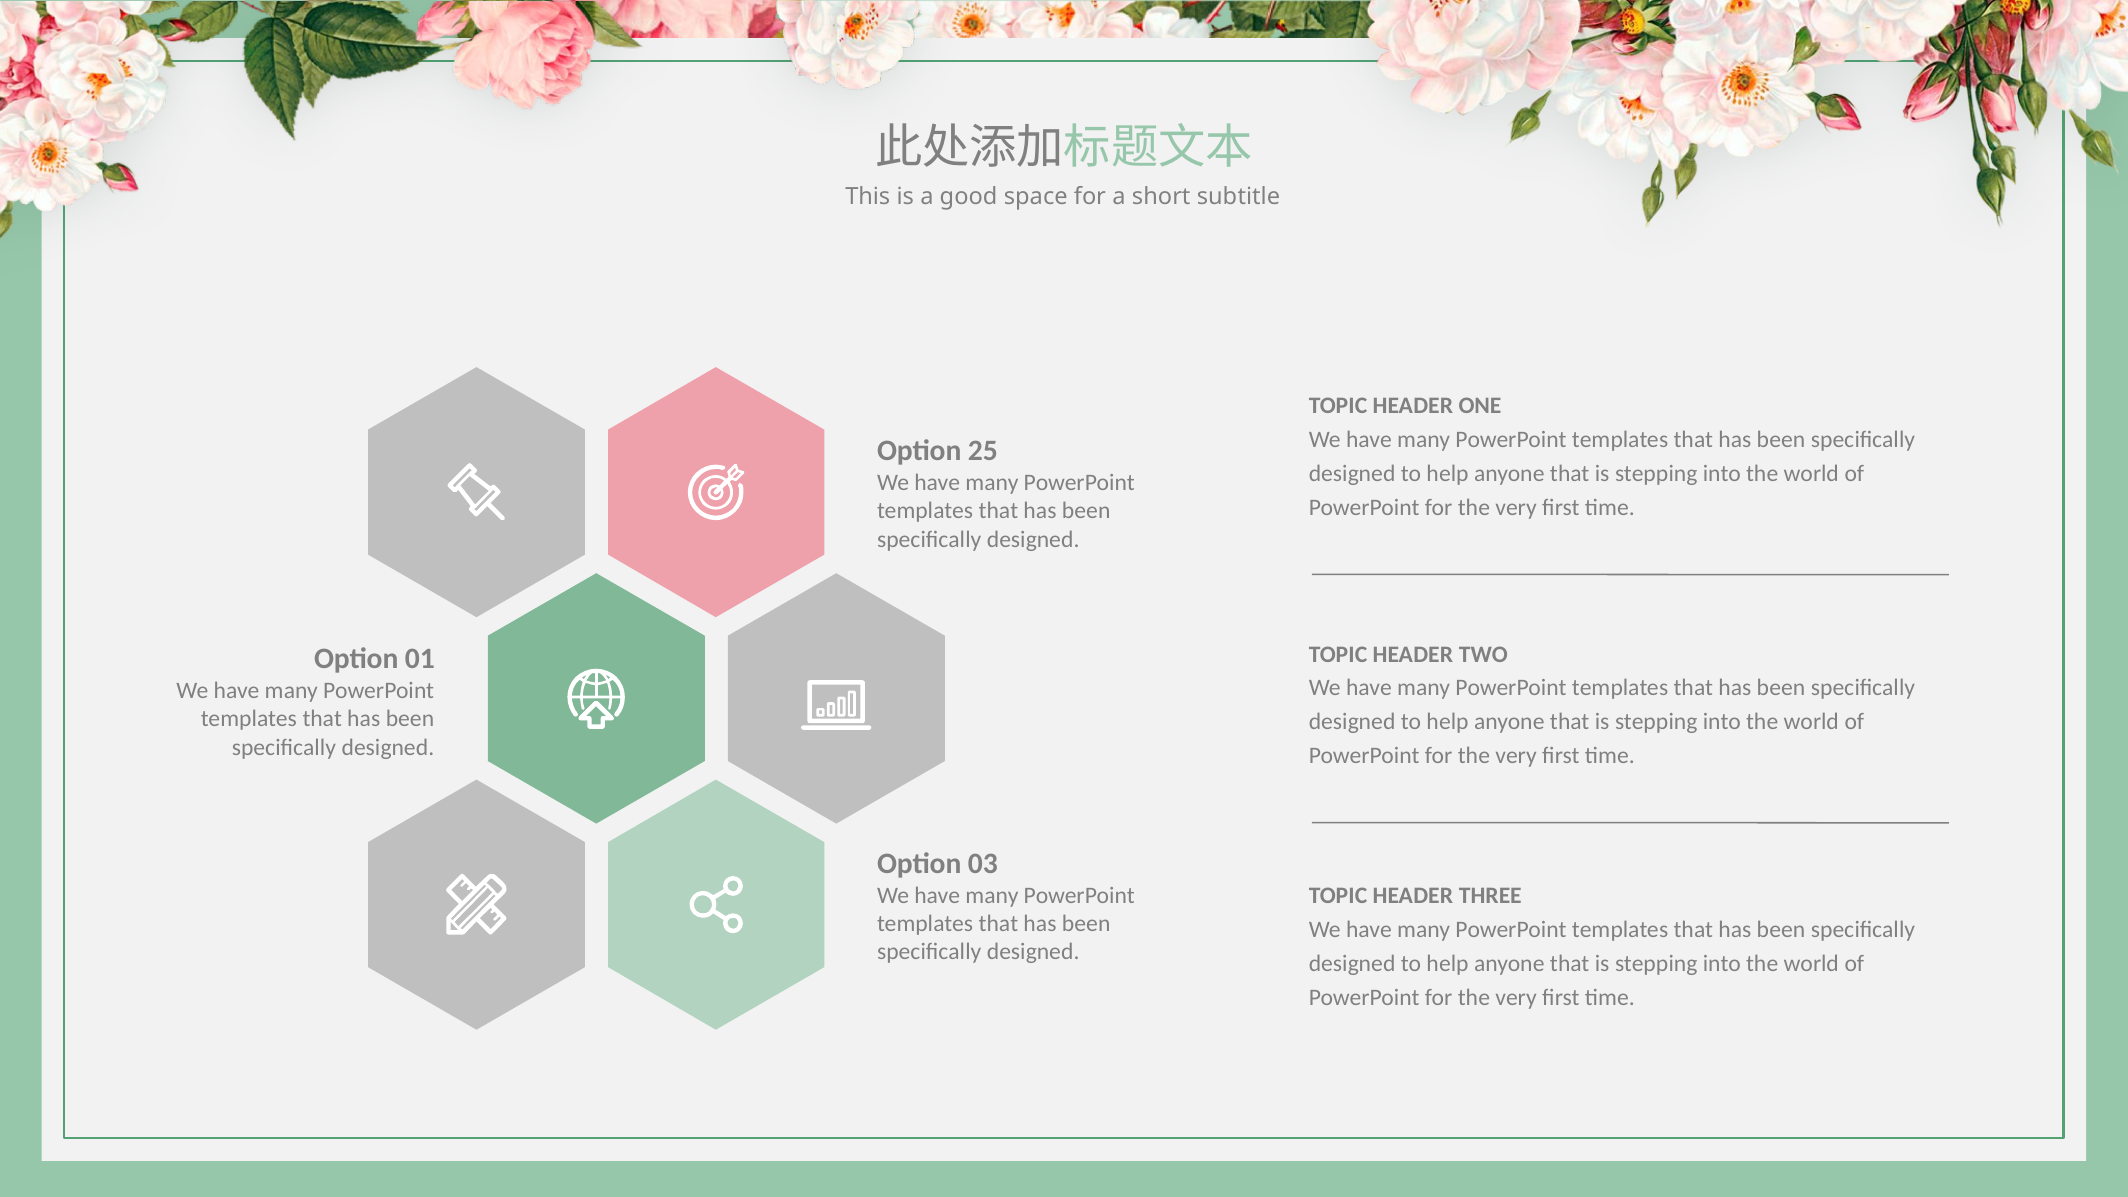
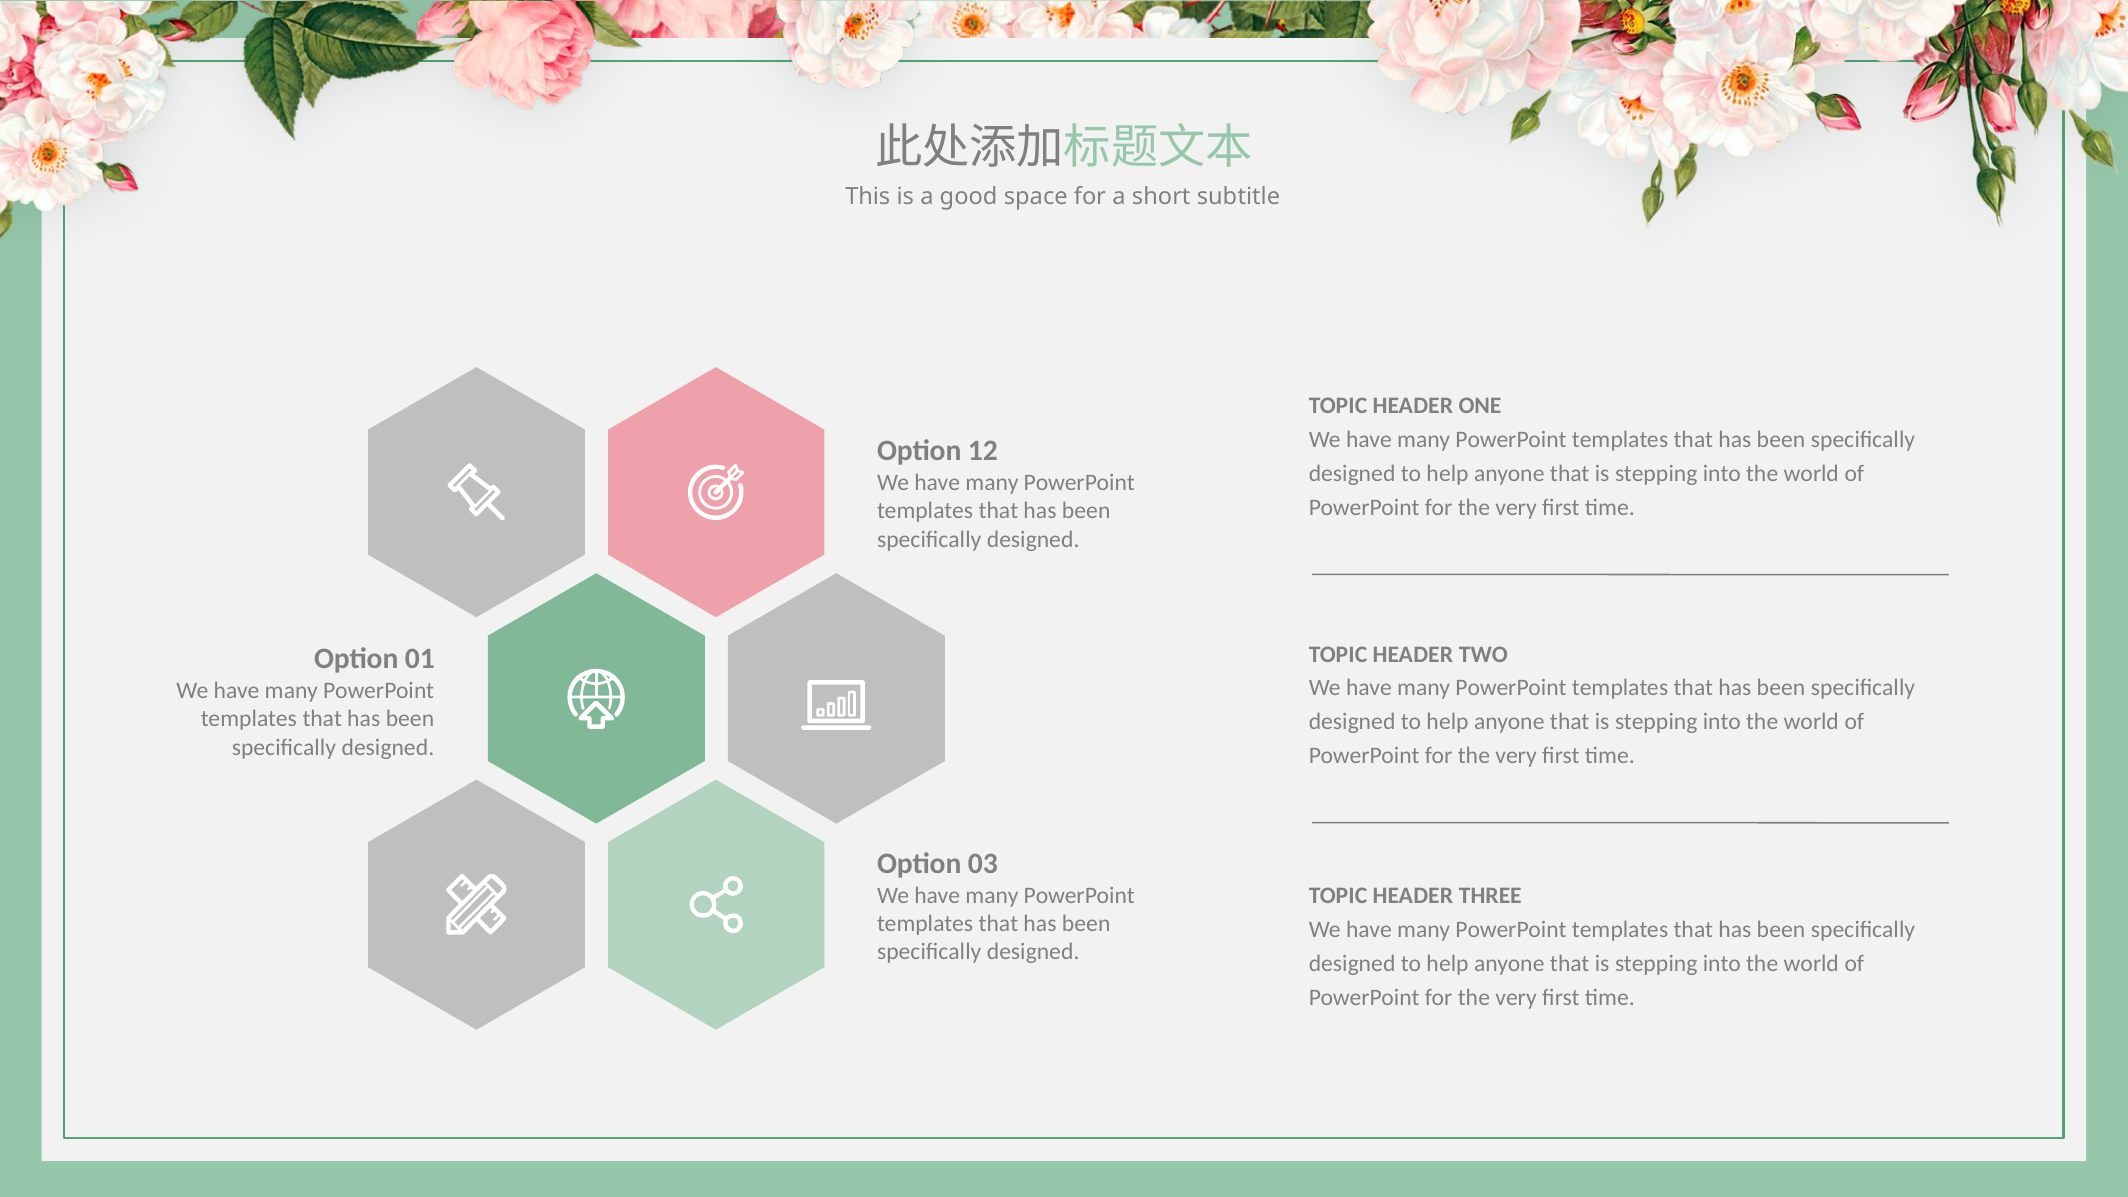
25: 25 -> 12
